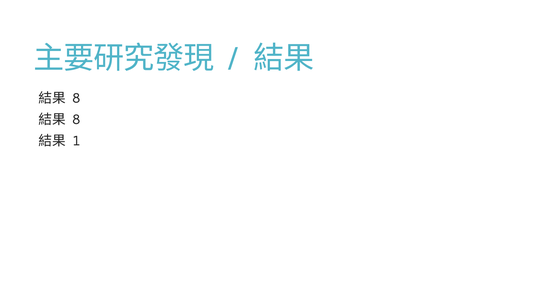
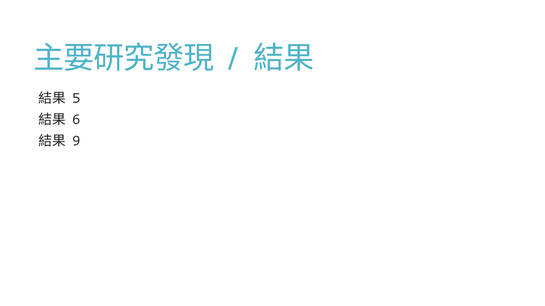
8 at (76, 99): 8 -> 5
8 at (76, 120): 8 -> 6
1: 1 -> 9
